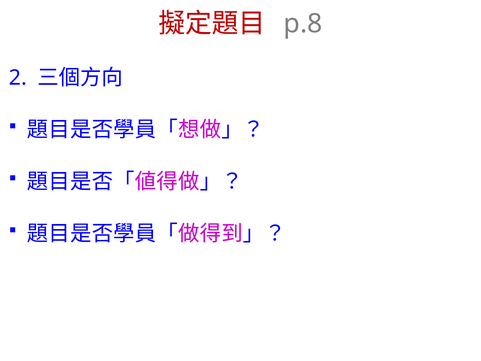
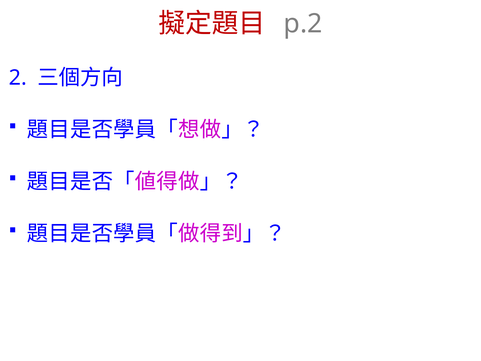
p.8: p.8 -> p.2
